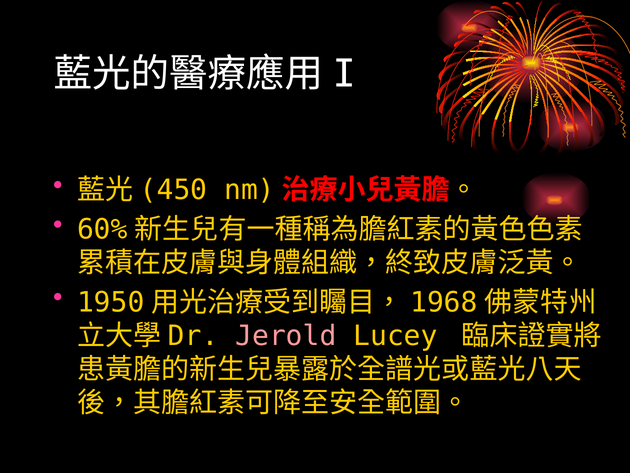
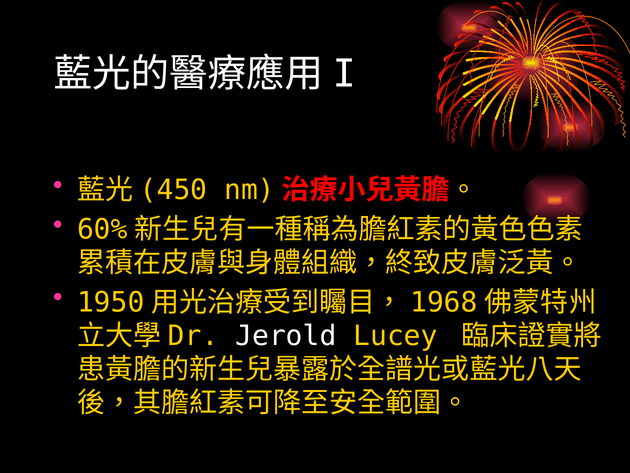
Jerold colour: pink -> white
